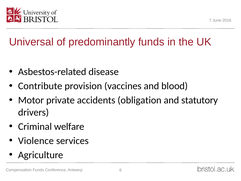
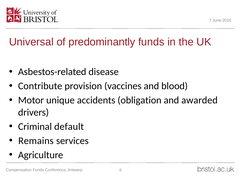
private: private -> unique
statutory: statutory -> awarded
welfare: welfare -> default
Violence: Violence -> Remains
